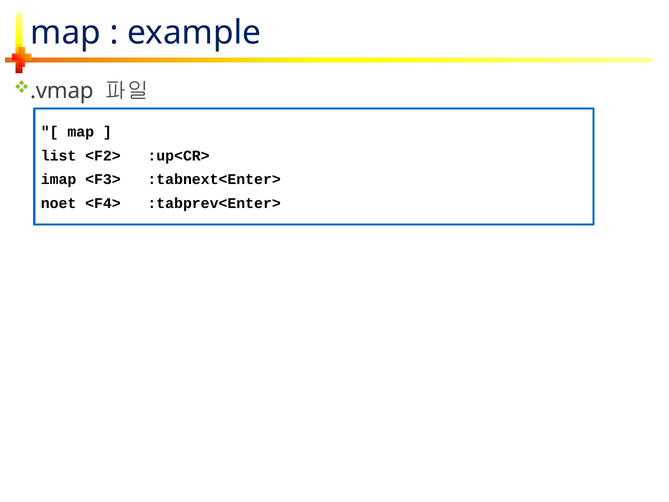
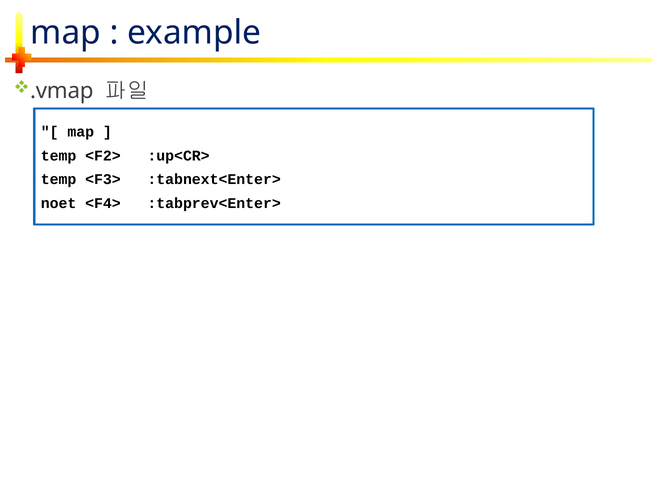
list at (59, 156): list -> temp
imap at (59, 179): imap -> temp
